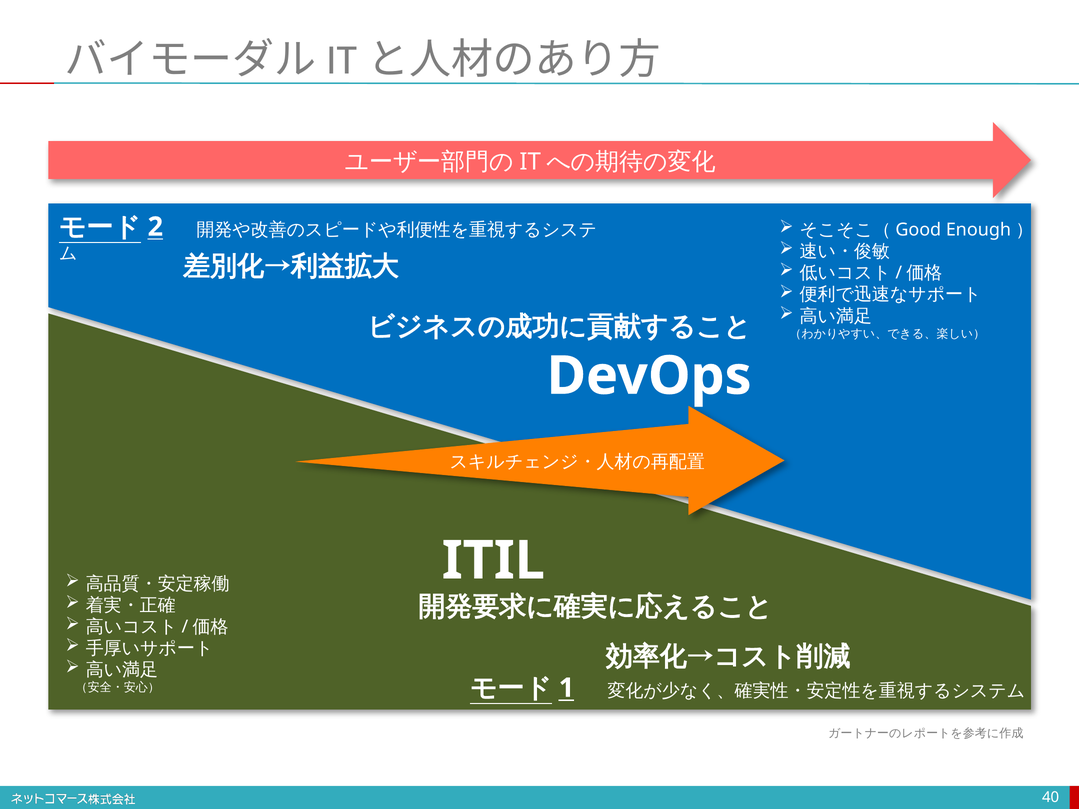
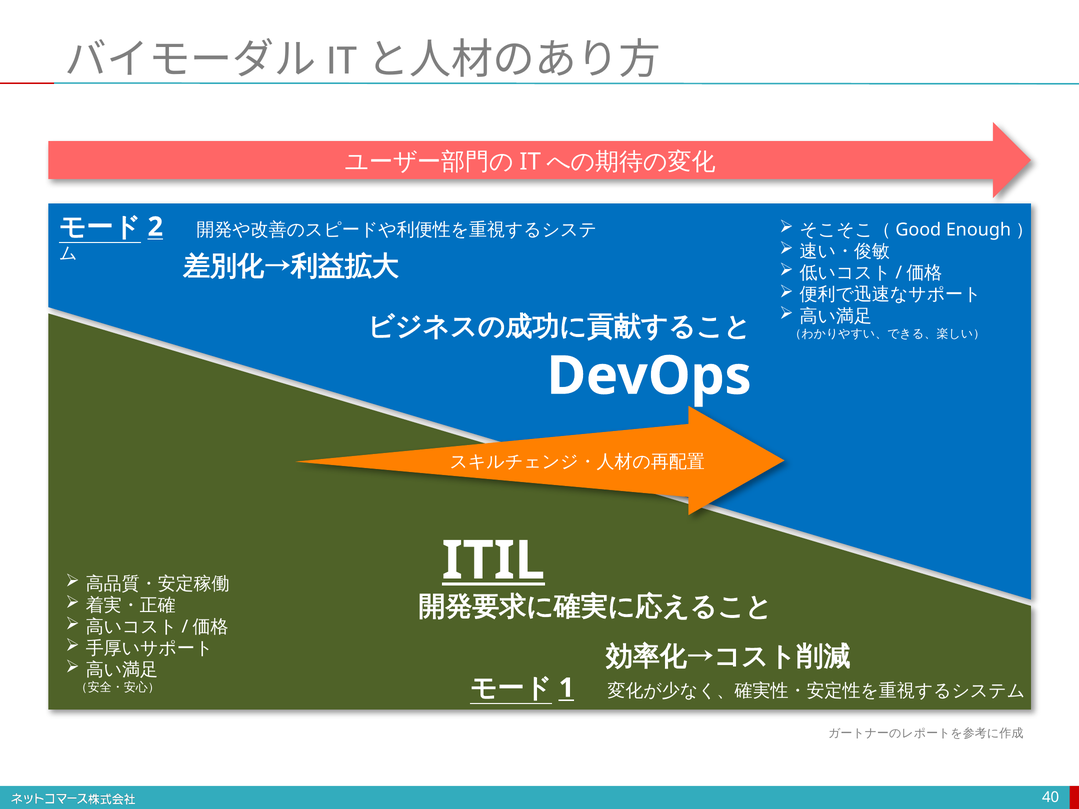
ITIL underline: none -> present
